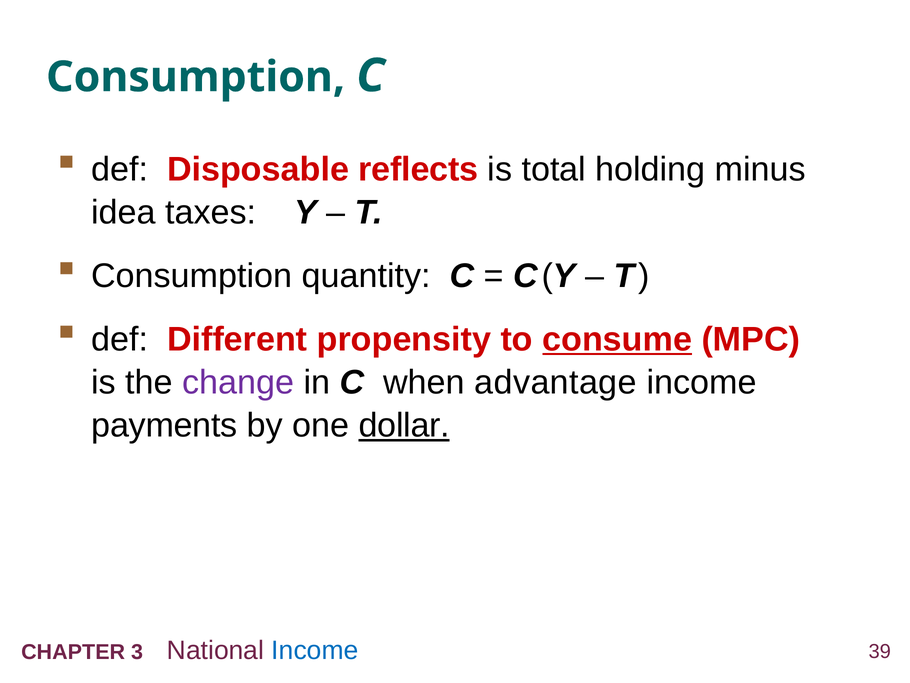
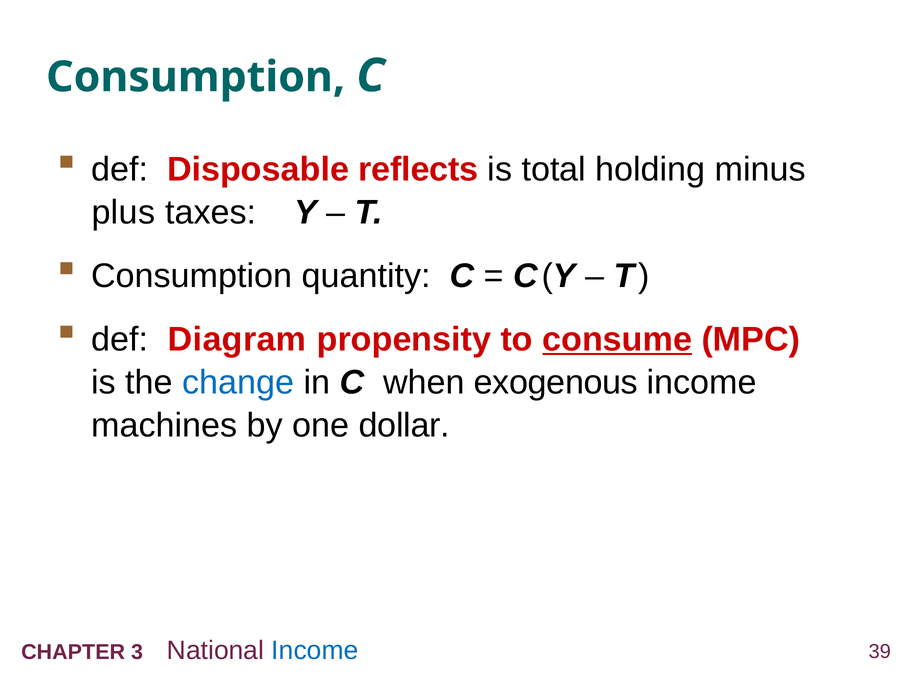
idea: idea -> plus
Different: Different -> Diagram
change colour: purple -> blue
advantage: advantage -> exogenous
payments: payments -> machines
dollar underline: present -> none
